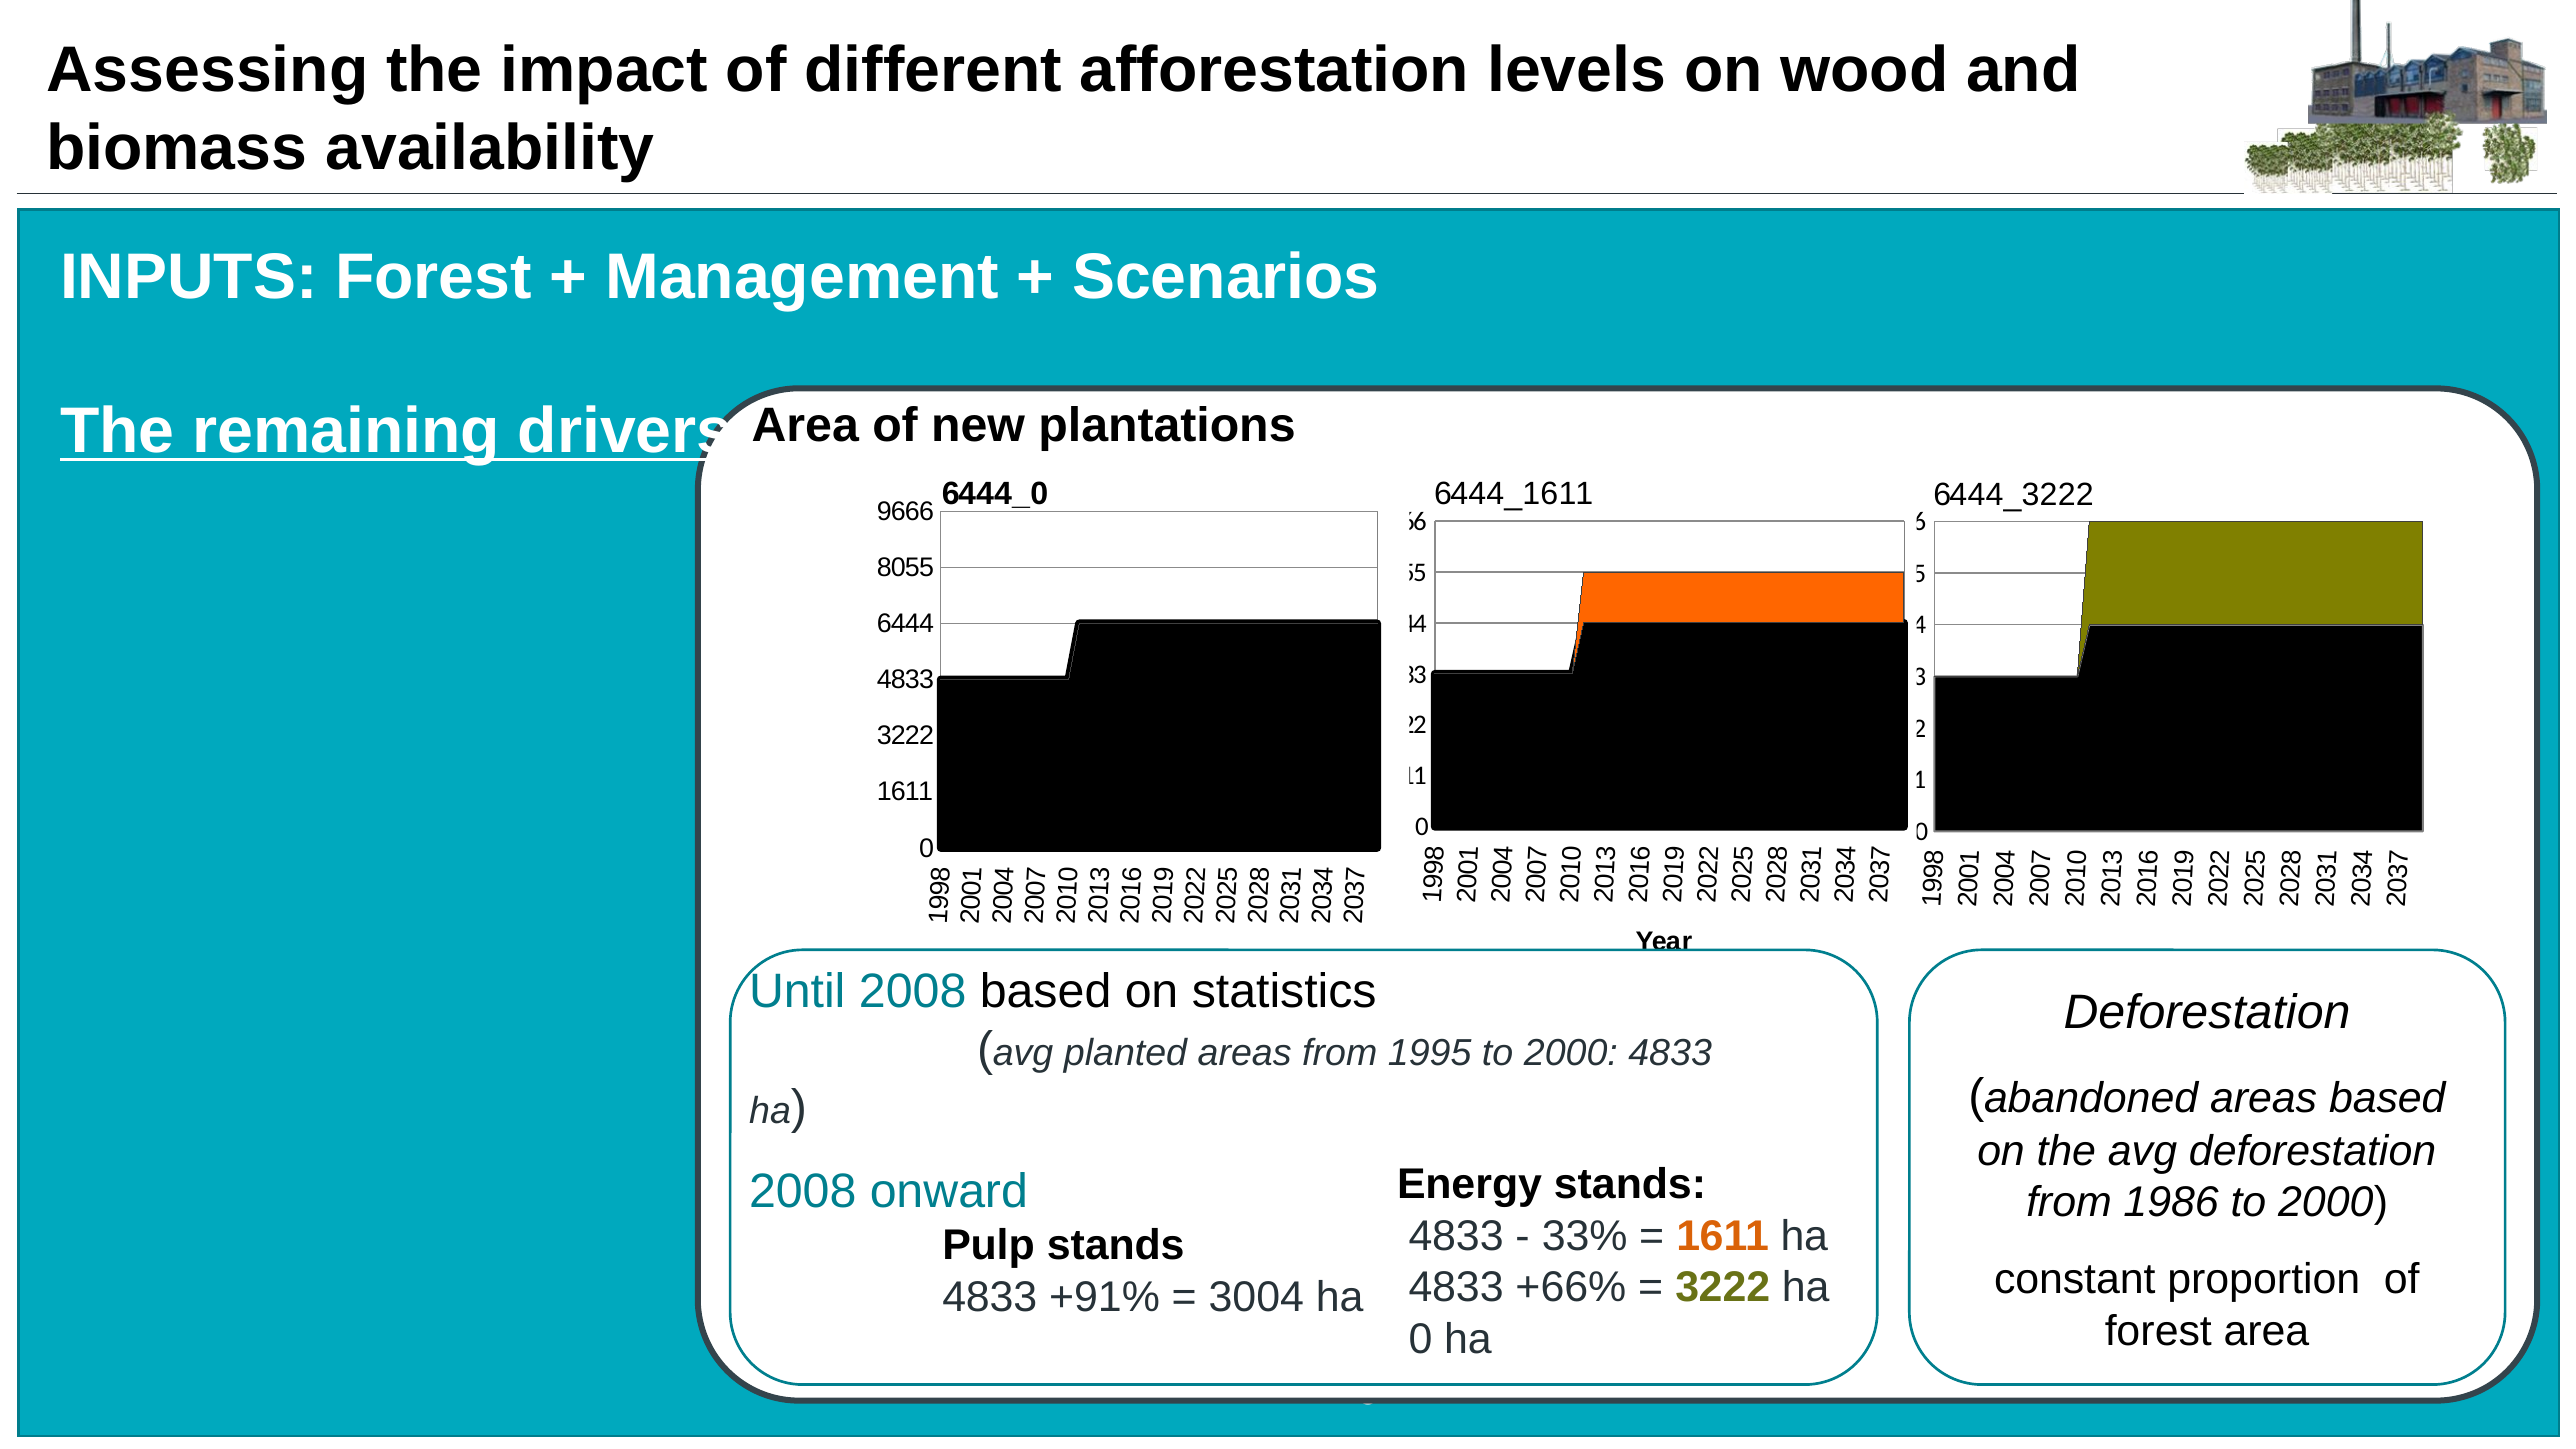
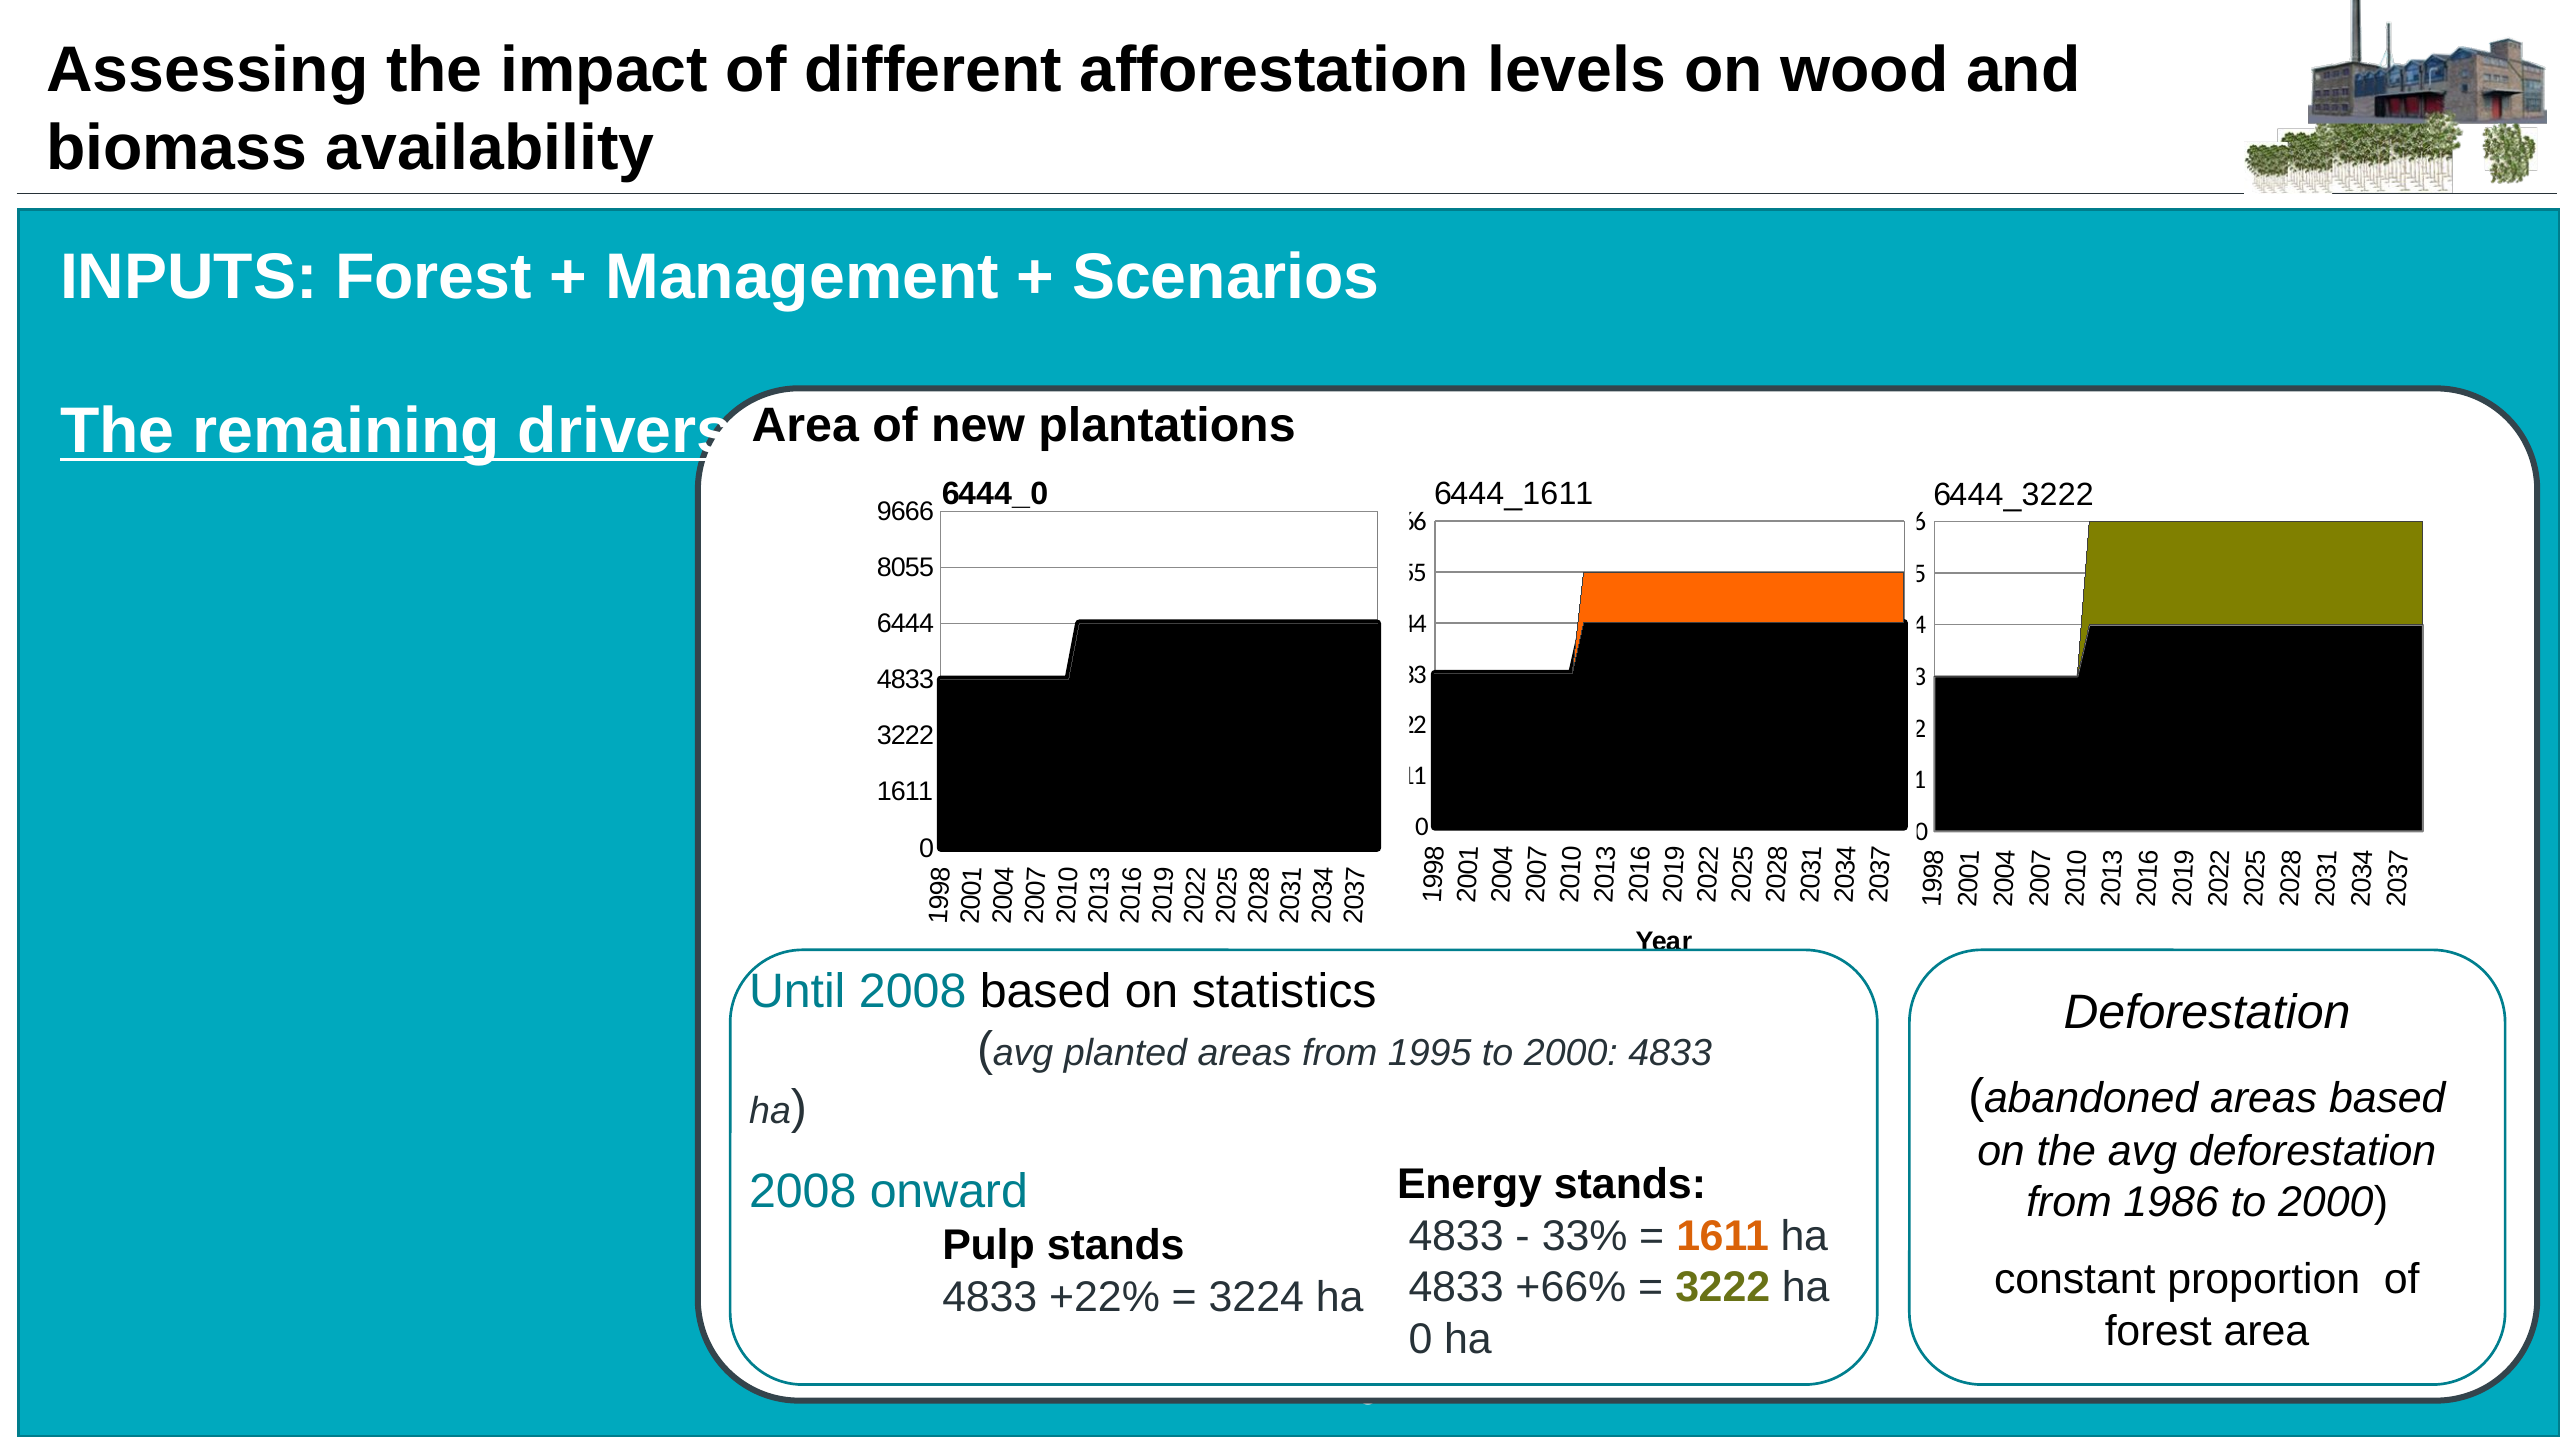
+91%: +91% -> +22%
3004: 3004 -> 3224
